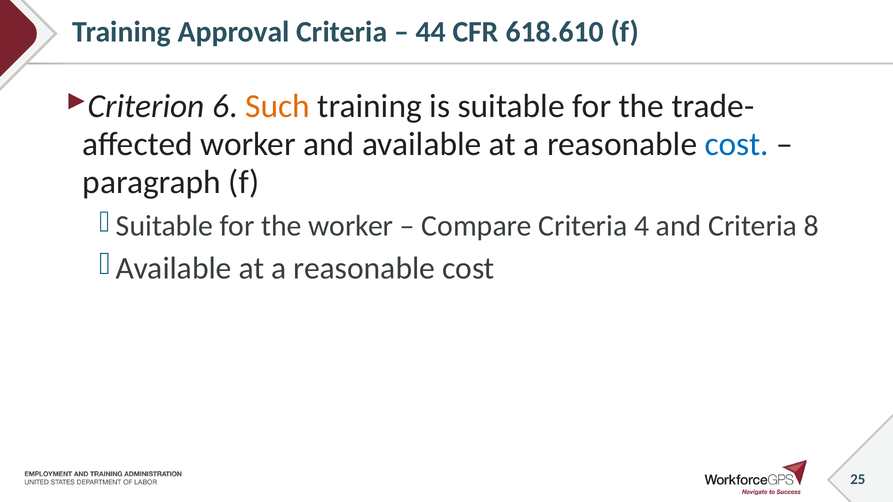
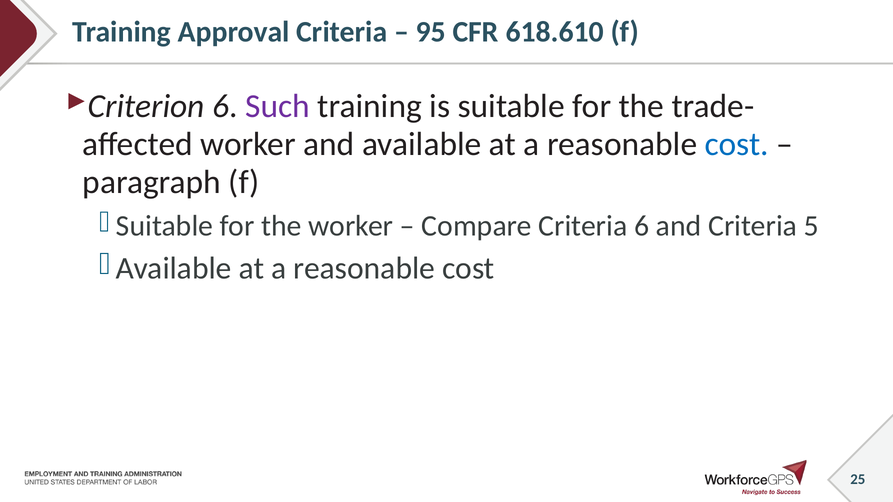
44: 44 -> 95
Such colour: orange -> purple
Criteria 4: 4 -> 6
8: 8 -> 5
